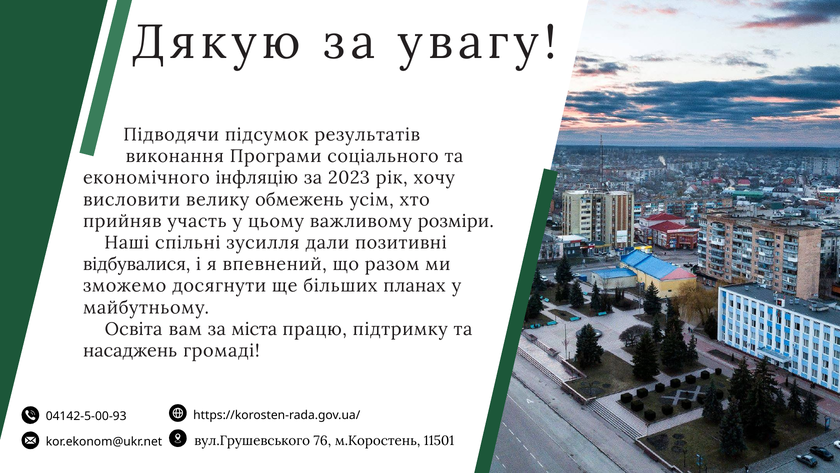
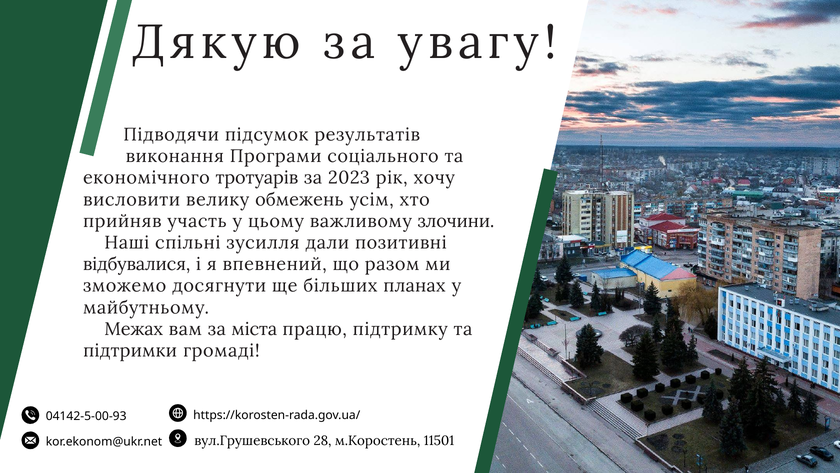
інфляцію: інфляцію -> тротуарів
розміри: розміри -> злочини
Освіта: Освіта -> Межах
насаджень: насаджень -> підтримки
76: 76 -> 28
